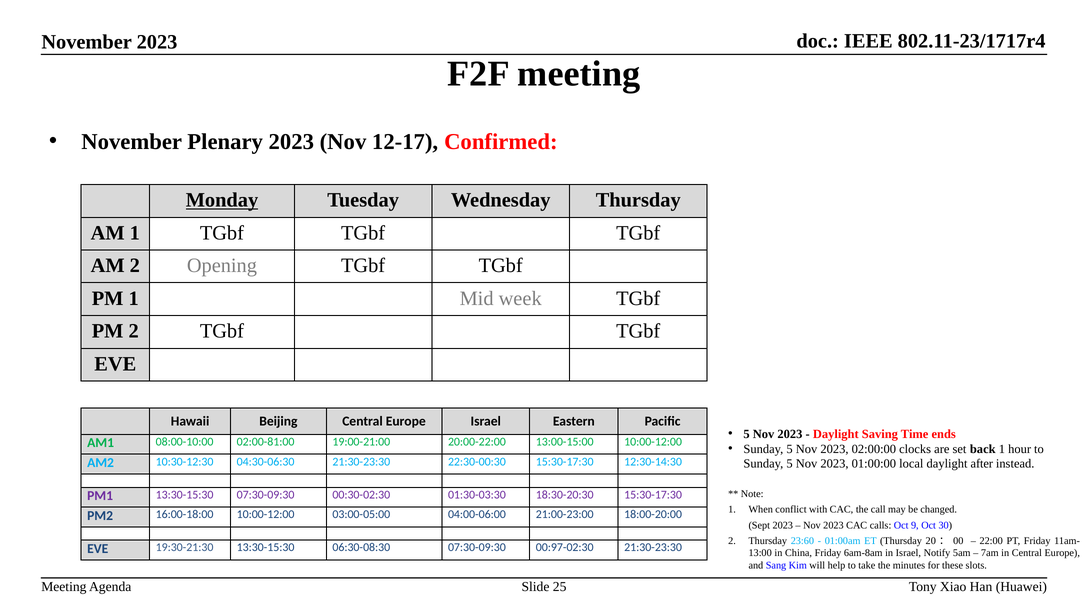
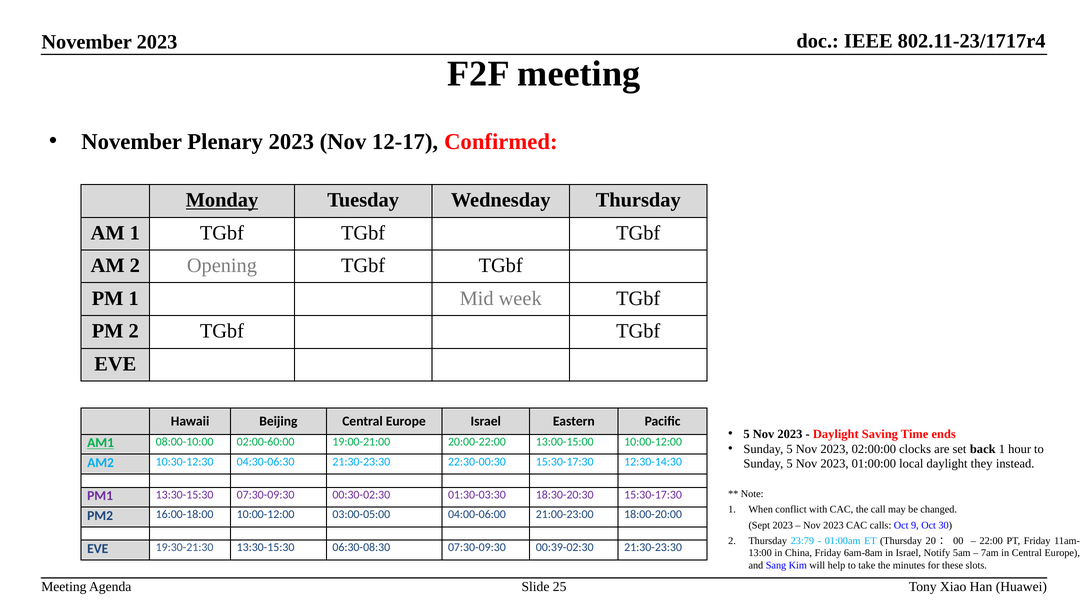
AM1 underline: none -> present
02:00-81:00: 02:00-81:00 -> 02:00-60:00
after: after -> they
23:60: 23:60 -> 23:79
00:97-02:30: 00:97-02:30 -> 00:39-02:30
